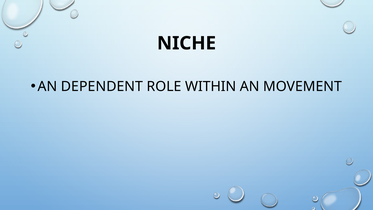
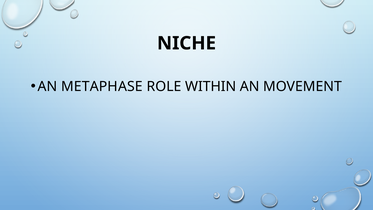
DEPENDENT: DEPENDENT -> METAPHASE
